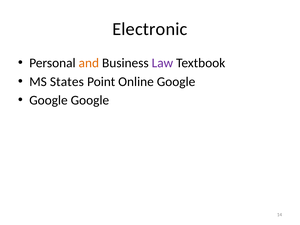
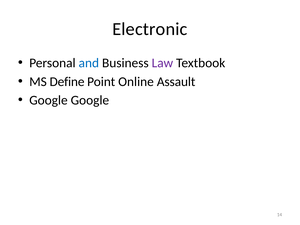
and colour: orange -> blue
States: States -> Define
Online Google: Google -> Assault
